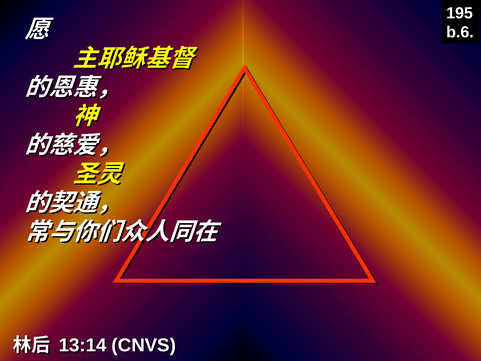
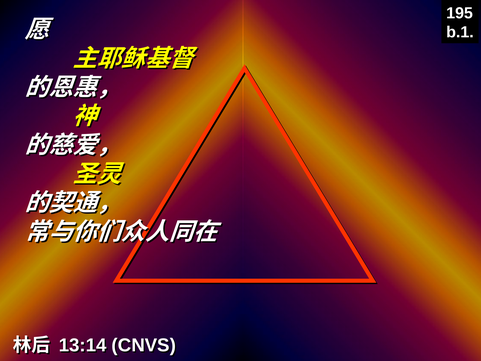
b.6: b.6 -> b.1
